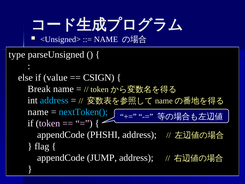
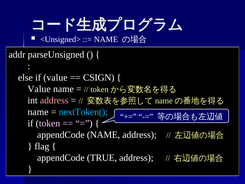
type: type -> addr
Break at (39, 89): Break -> Value
address at (54, 100) colour: light blue -> pink
appendCode PHSHI: PHSHI -> NAME
JUMP: JUMP -> TRUE
